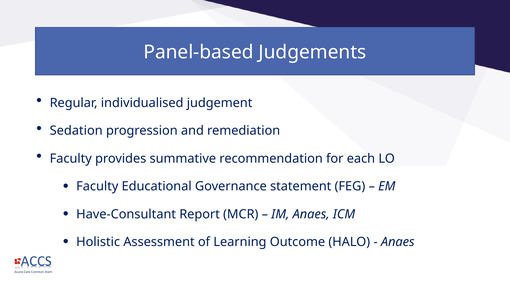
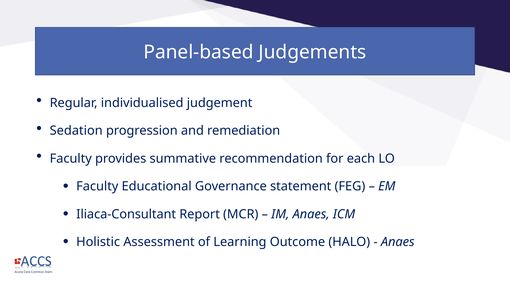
Have-Consultant: Have-Consultant -> Iliaca-Consultant
